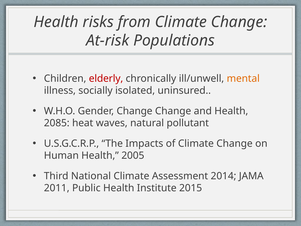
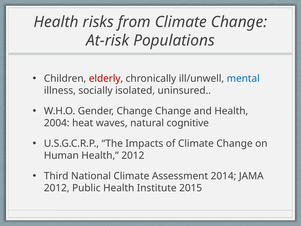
mental colour: orange -> blue
2085: 2085 -> 2004
pollutant: pollutant -> cognitive
Health 2005: 2005 -> 2012
2011 at (57, 188): 2011 -> 2012
